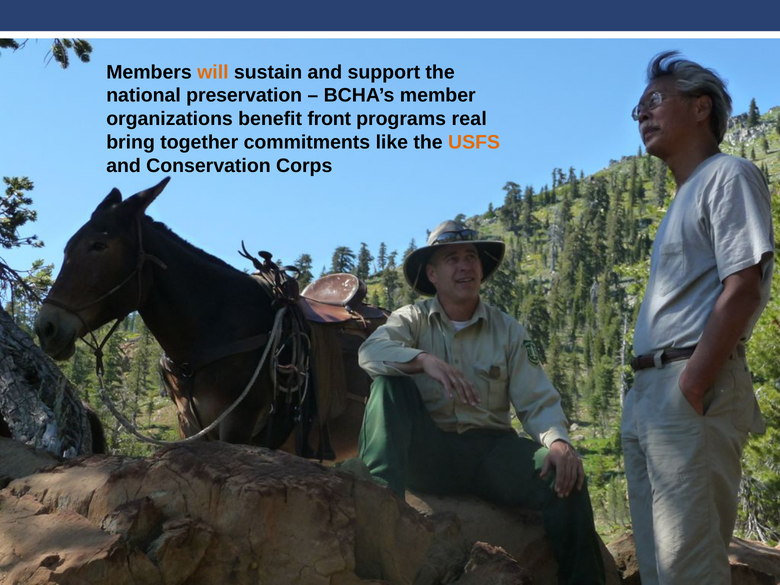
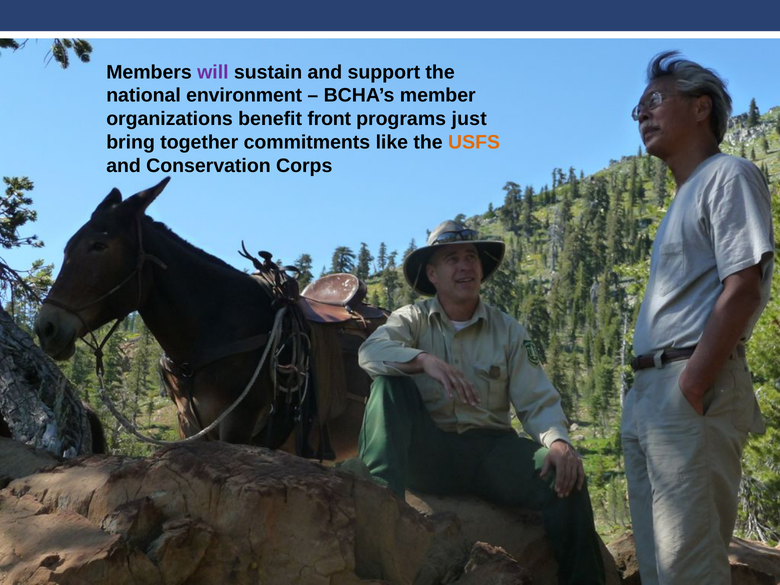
will colour: orange -> purple
preservation: preservation -> environment
real: real -> just
